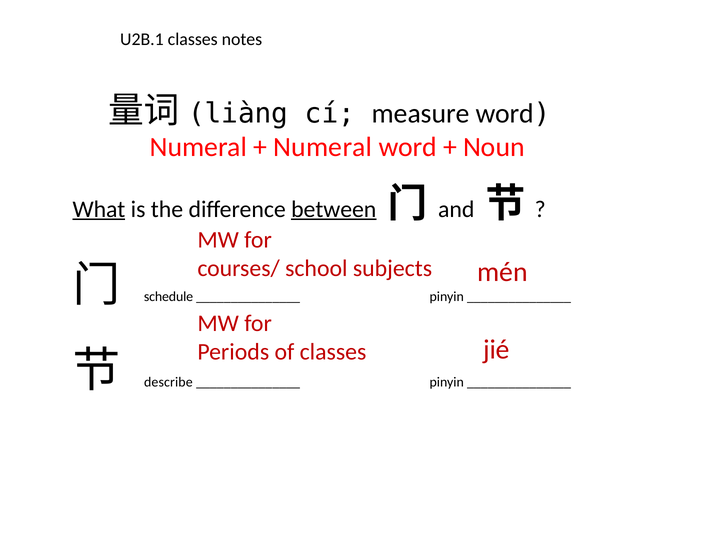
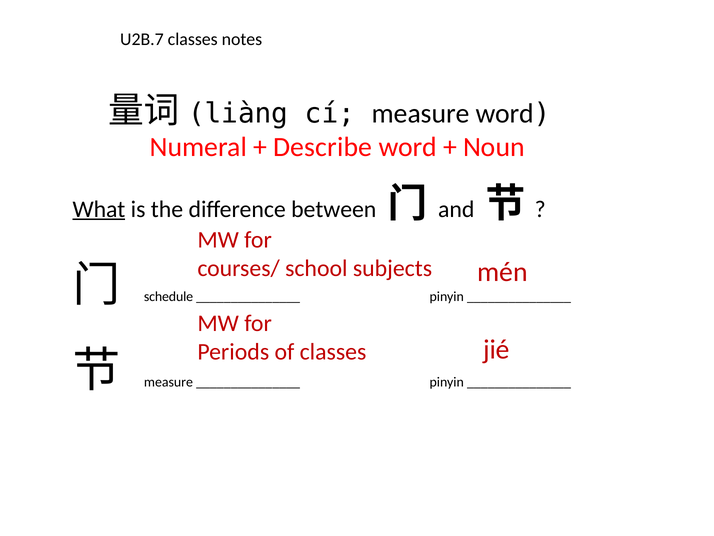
U2B.1: U2B.1 -> U2B.7
Numeral at (323, 147): Numeral -> Describe
between underline: present -> none
describe at (168, 382): describe -> measure
